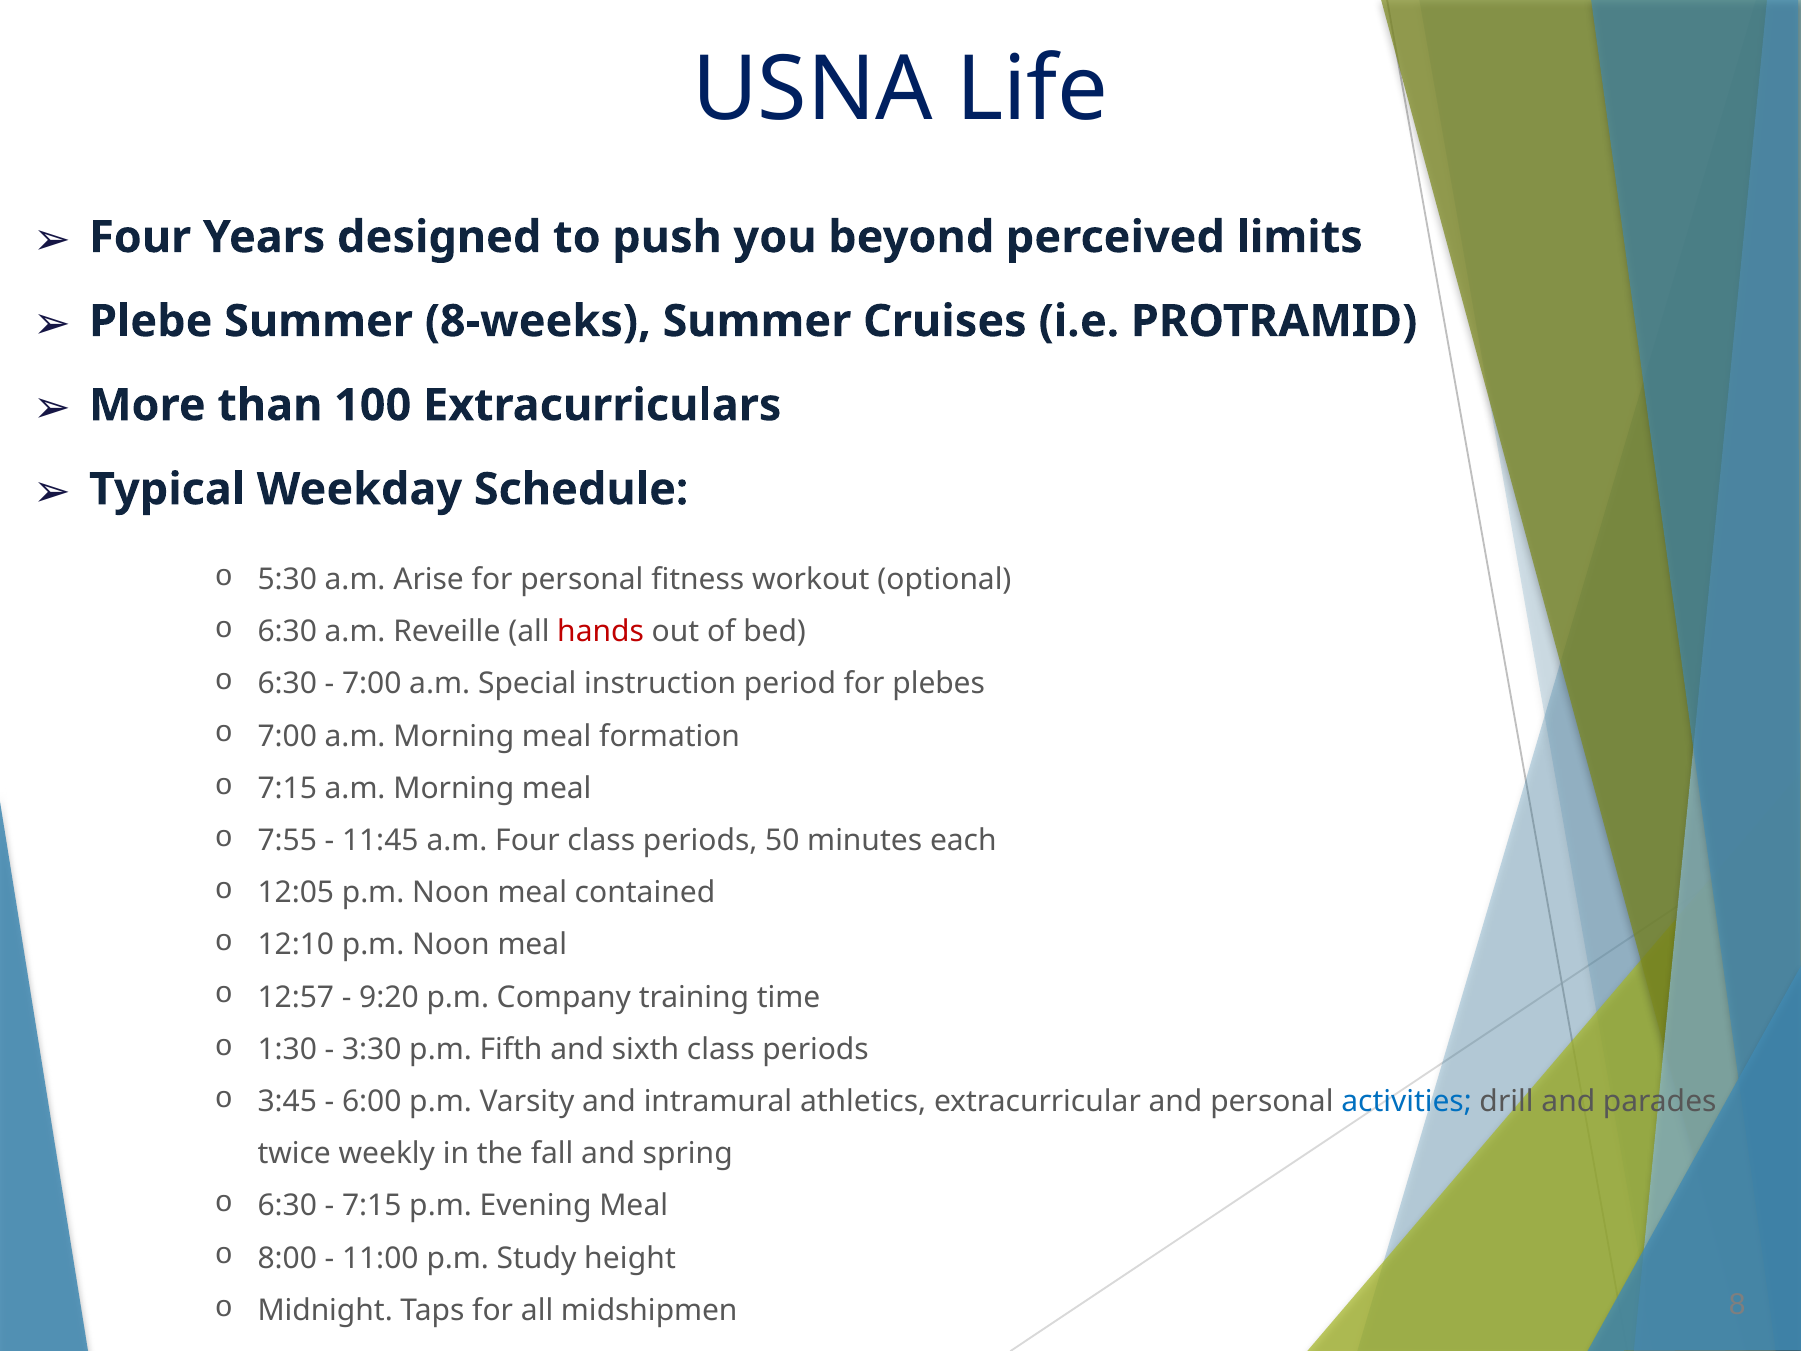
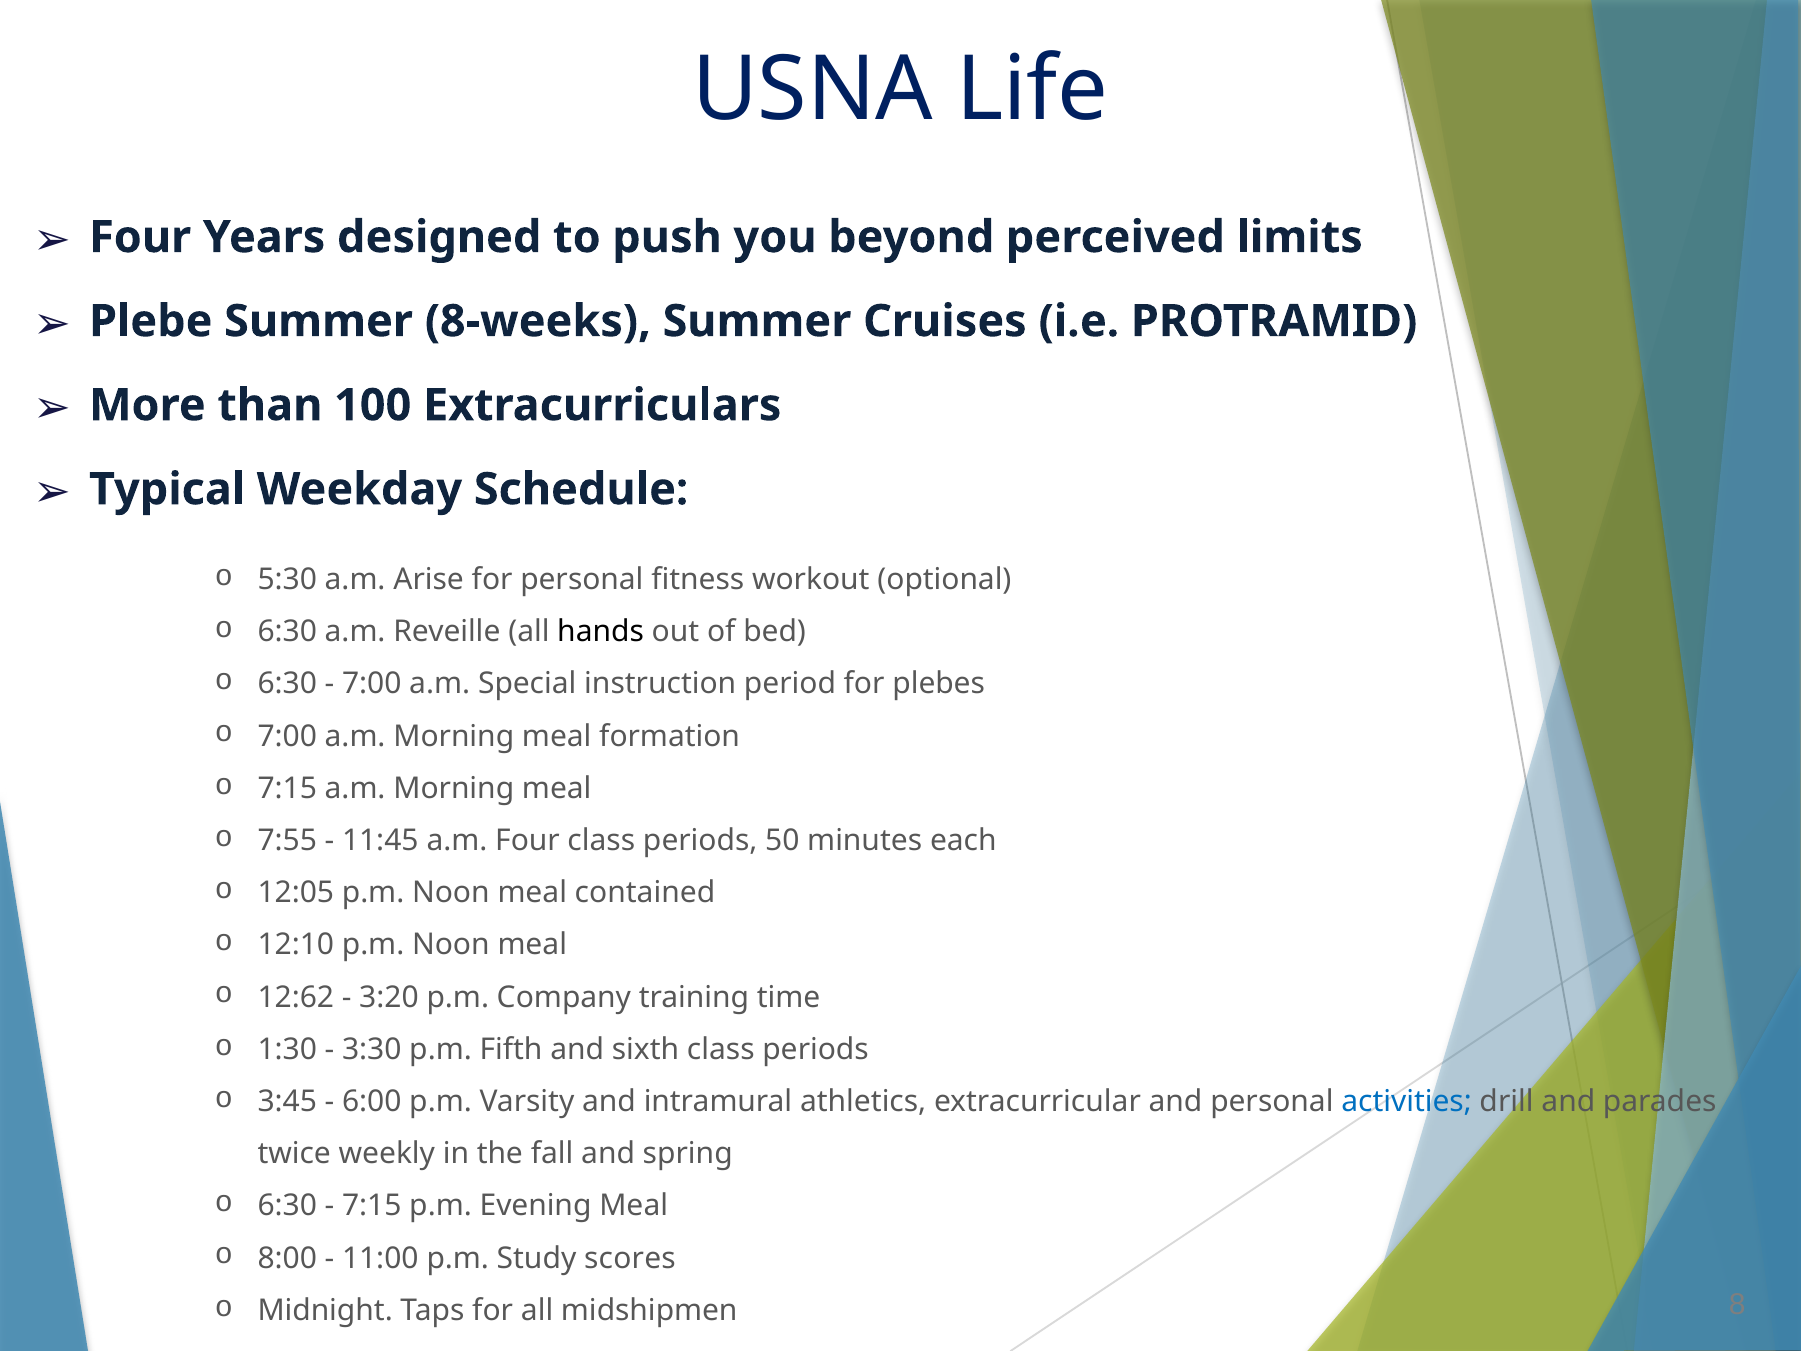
hands colour: red -> black
12:57: 12:57 -> 12:62
9:20: 9:20 -> 3:20
height: height -> scores
